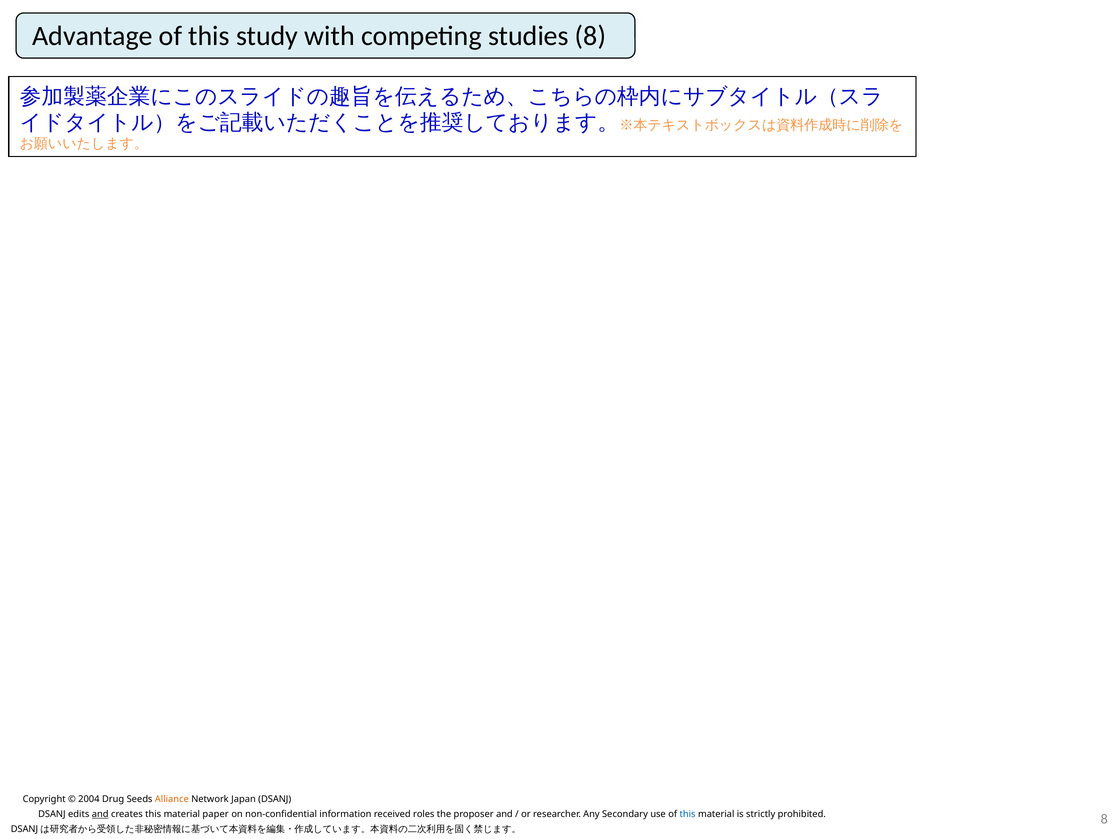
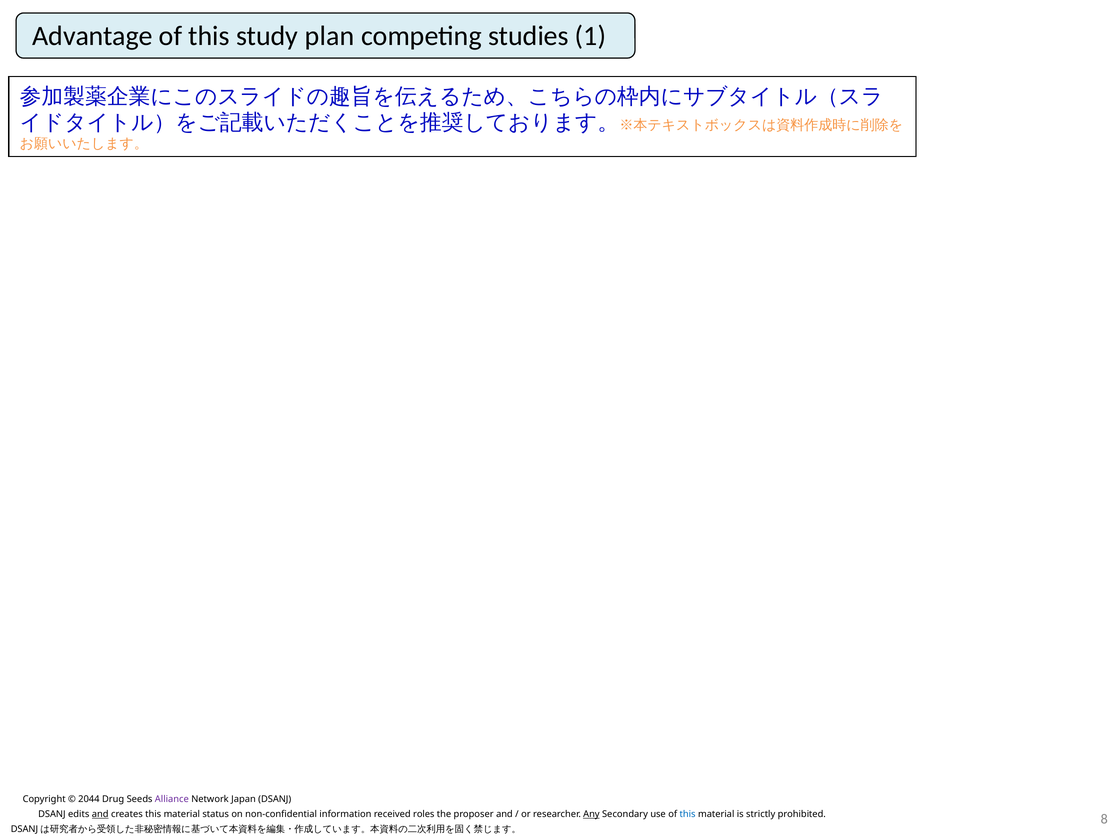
with: with -> plan
studies 8: 8 -> 1
2004: 2004 -> 2044
Alliance colour: orange -> purple
paper: paper -> status
Any underline: none -> present
